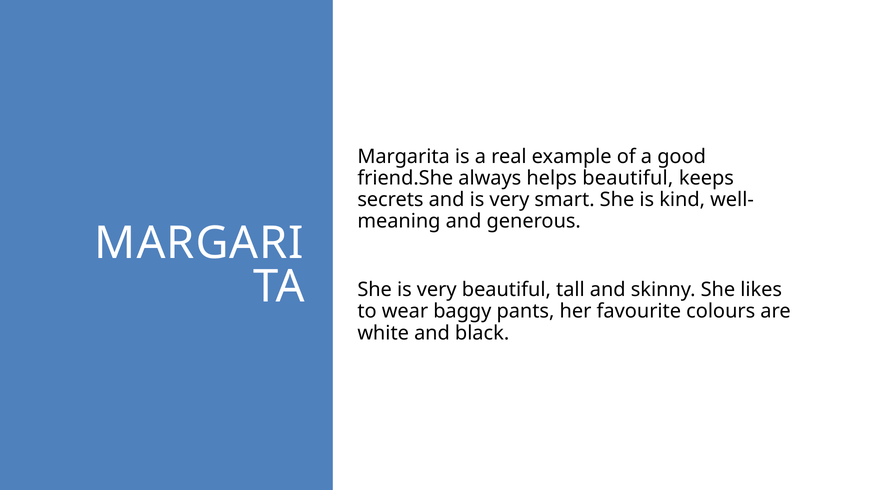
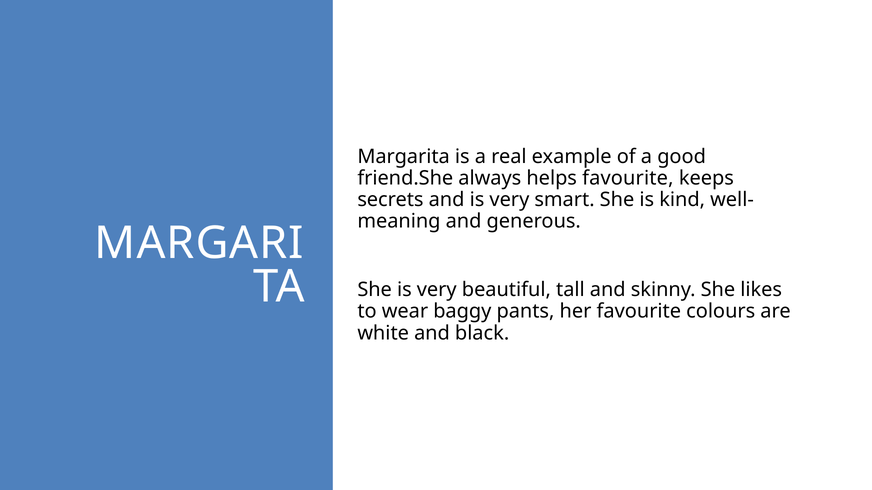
helps beautiful: beautiful -> favourite
